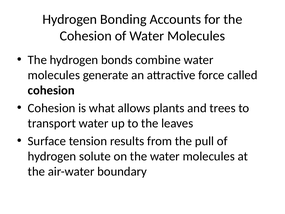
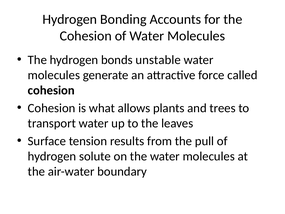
combine: combine -> unstable
